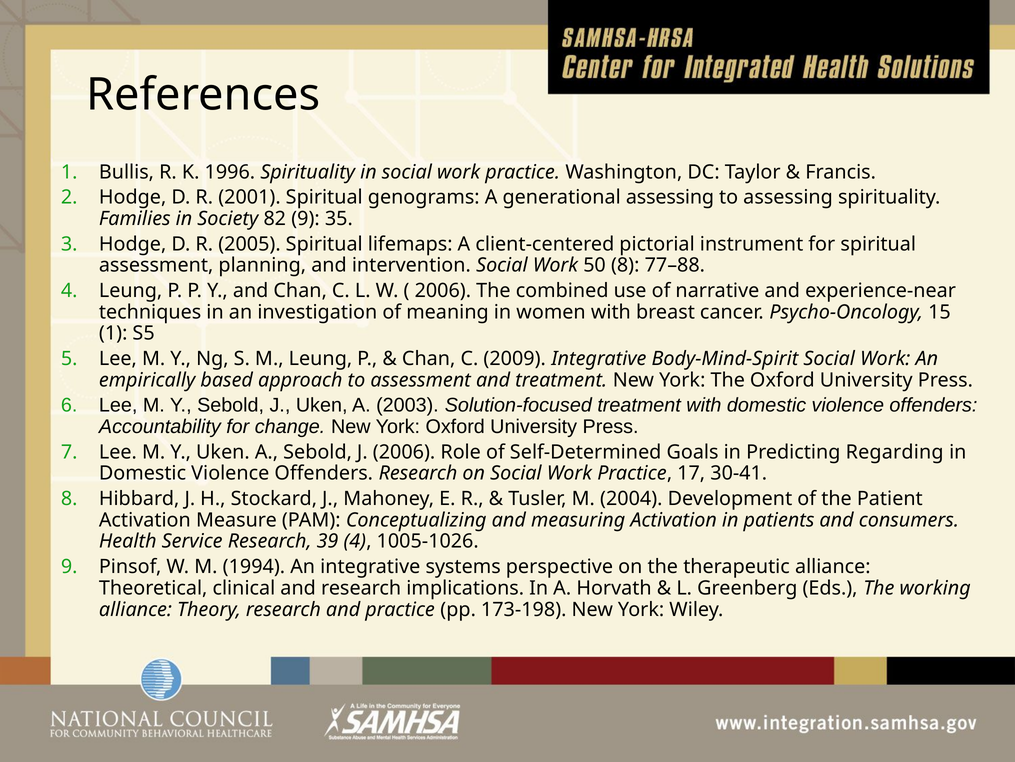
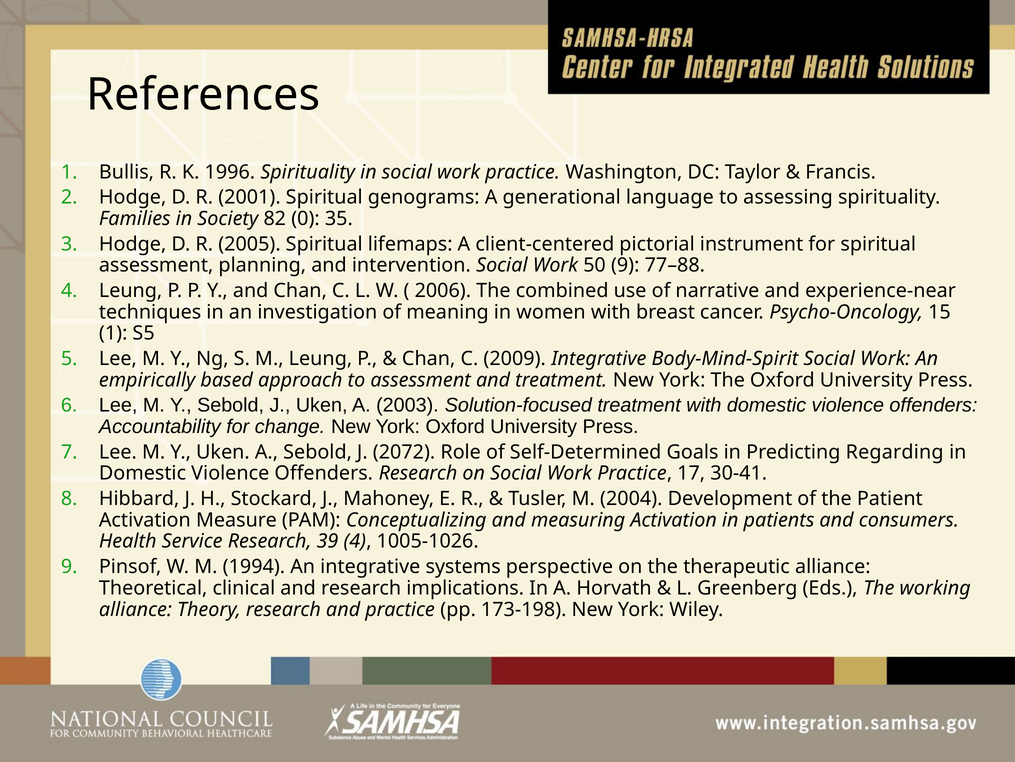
generational assessing: assessing -> language
82 9: 9 -> 0
50 8: 8 -> 9
J 2006: 2006 -> 2072
